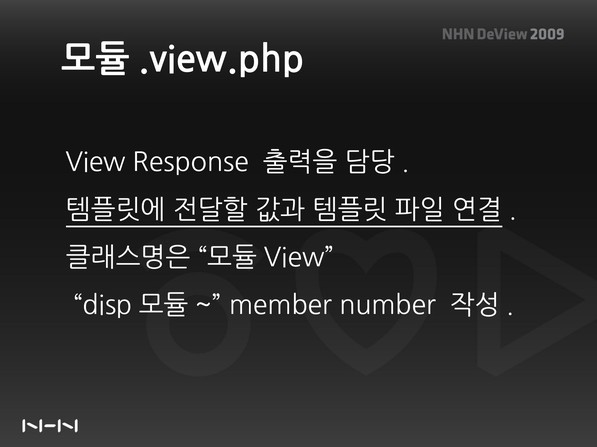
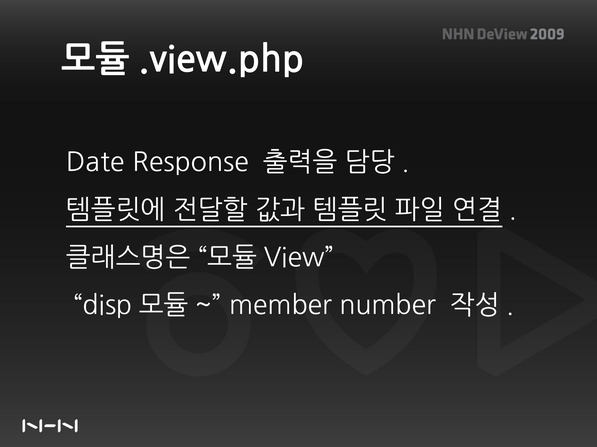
View: View -> Date
